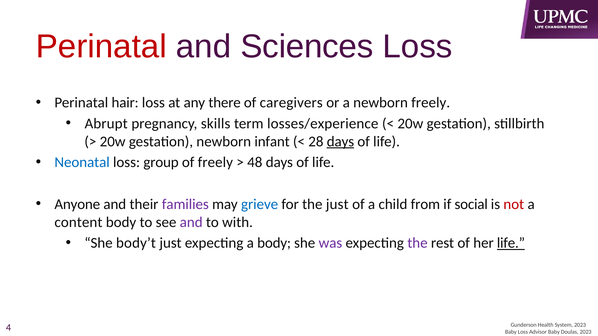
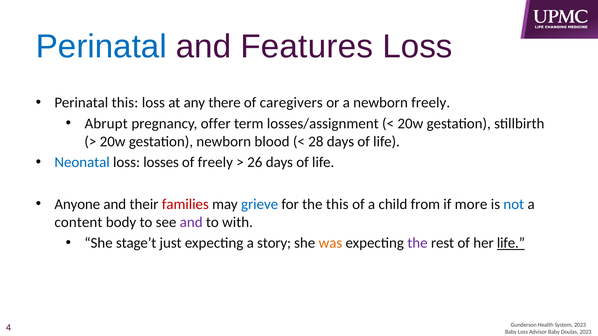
Perinatal at (101, 47) colour: red -> blue
Sciences: Sciences -> Features
Perinatal hair: hair -> this
skills: skills -> offer
losses/experience: losses/experience -> losses/assignment
infant: infant -> blood
days at (340, 142) underline: present -> none
group: group -> losses
48: 48 -> 26
families colour: purple -> red
the just: just -> this
social: social -> more
not colour: red -> blue
body’t: body’t -> stage’t
a body: body -> story
was colour: purple -> orange
